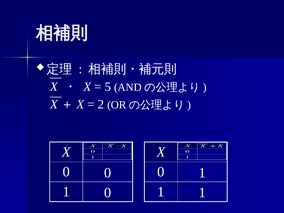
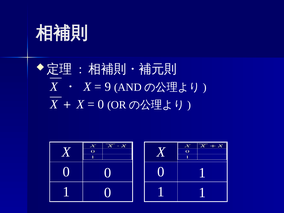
5: 5 -> 9
2 at (101, 104): 2 -> 0
